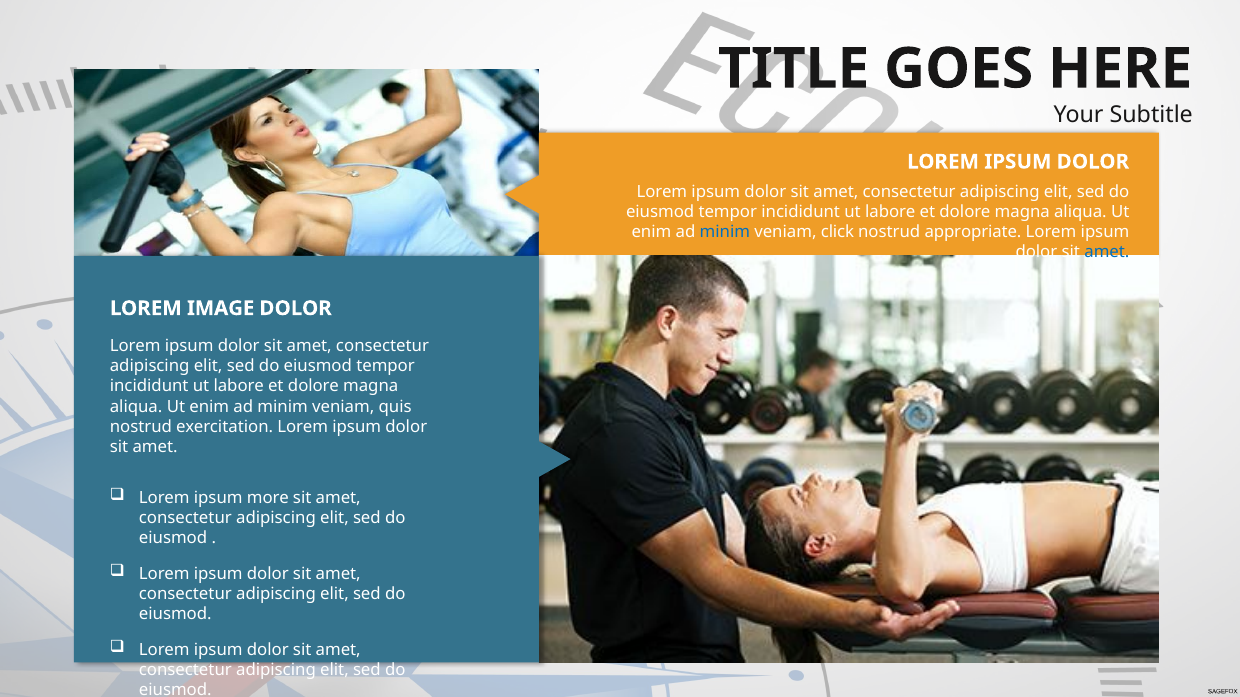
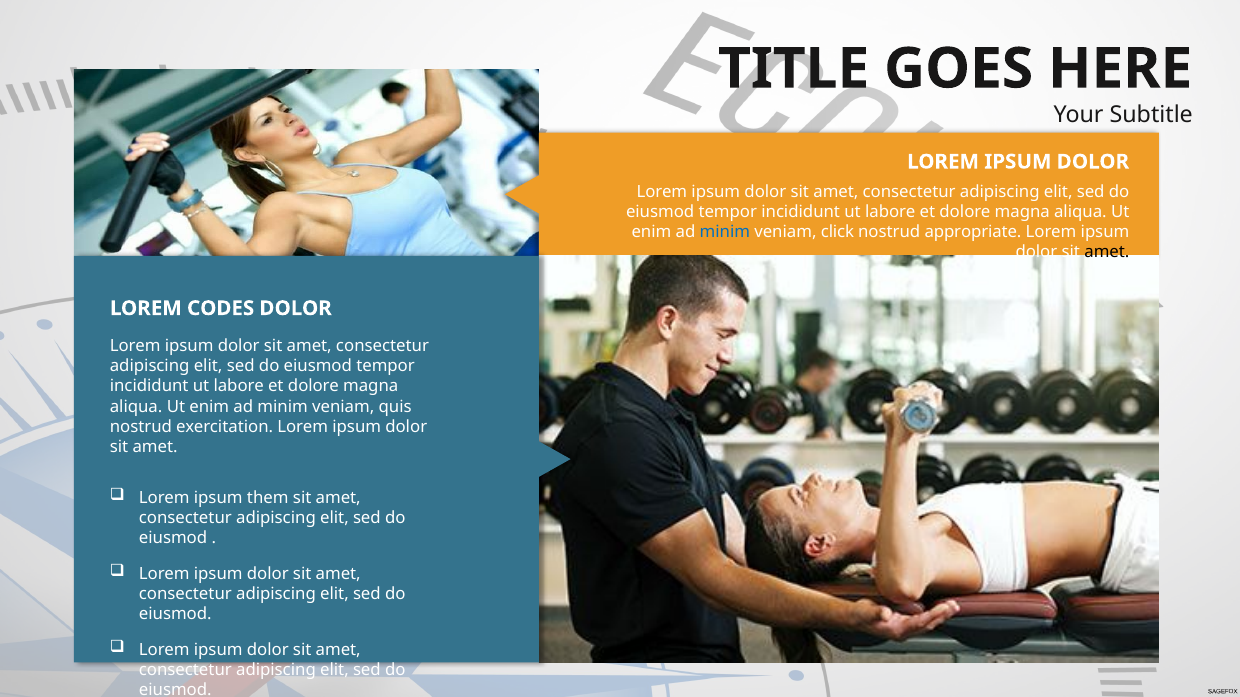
amet at (1107, 252) colour: blue -> black
IMAGE: IMAGE -> CODES
more: more -> them
